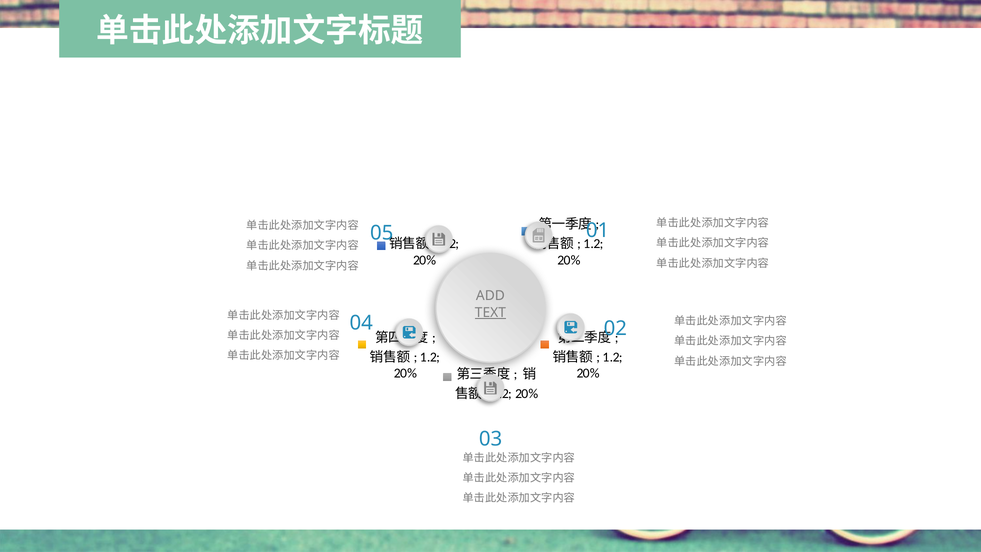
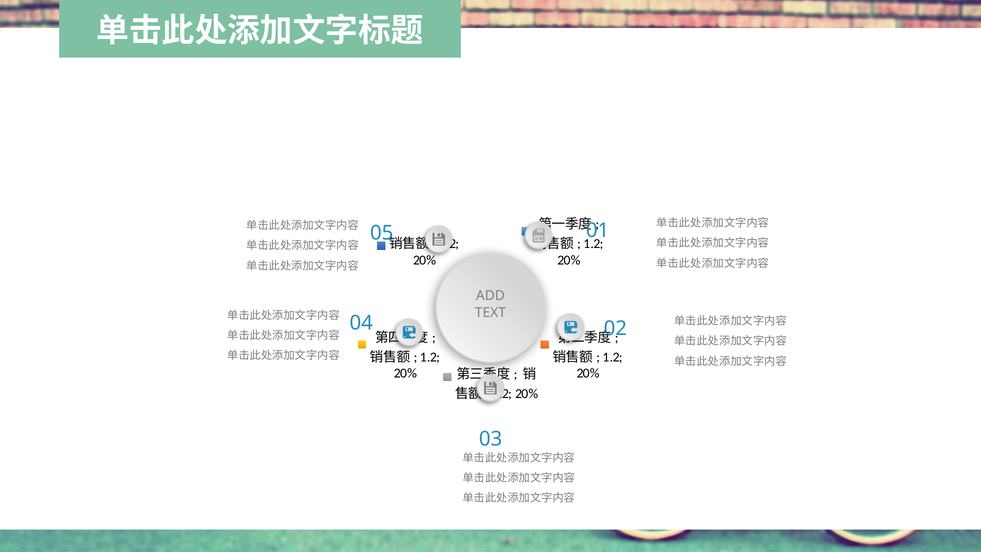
TEXT underline: present -> none
